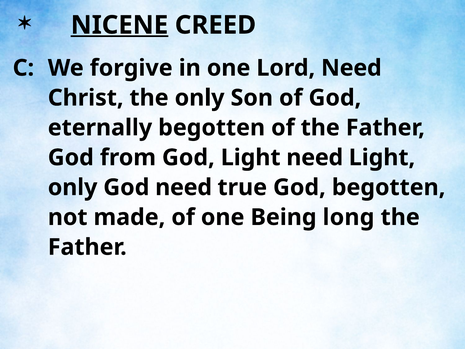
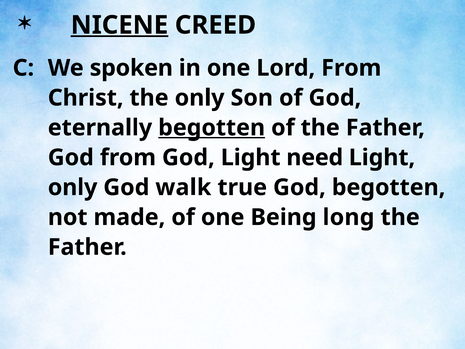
forgive: forgive -> spoken
Lord Need: Need -> From
begotten at (212, 128) underline: none -> present
God need: need -> walk
